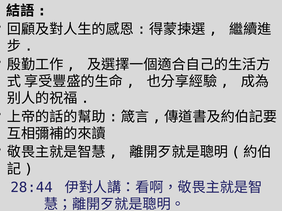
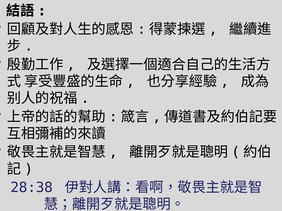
28:44: 28:44 -> 28:38
